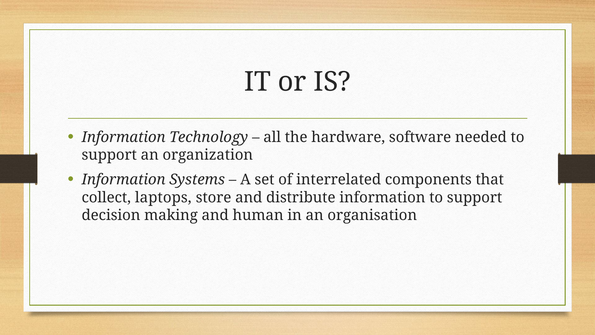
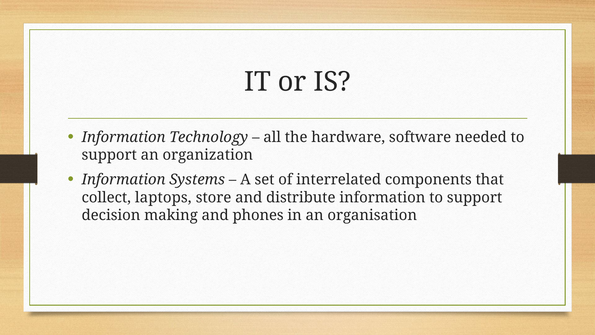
human: human -> phones
